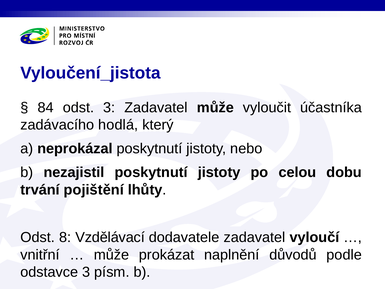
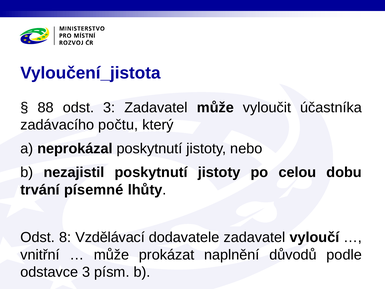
84: 84 -> 88
hodlá: hodlá -> počtu
pojištění: pojištění -> písemné
